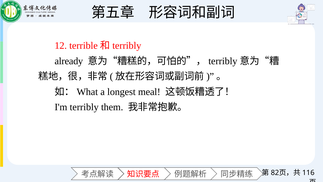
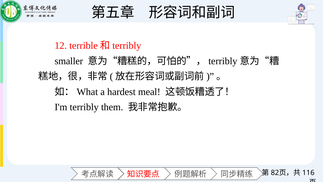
already: already -> smaller
longest: longest -> hardest
